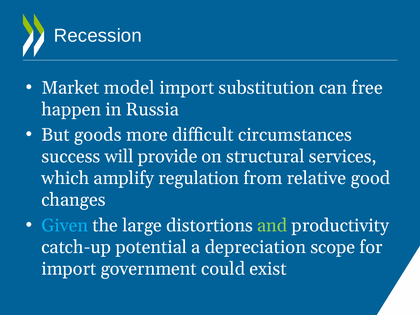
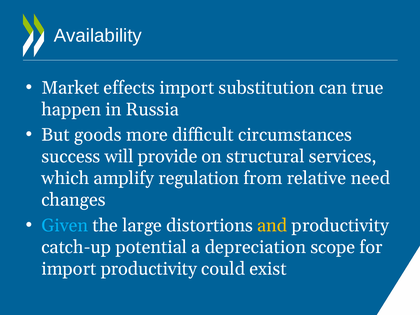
Recession: Recession -> Availability
model: model -> effects
free: free -> true
good: good -> need
and colour: light green -> yellow
import government: government -> productivity
